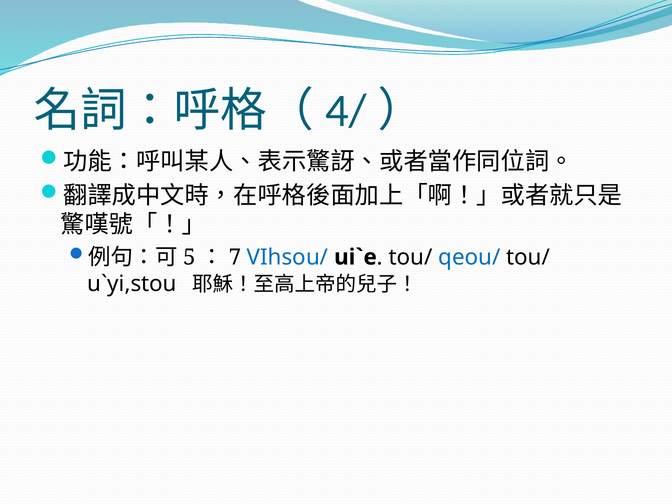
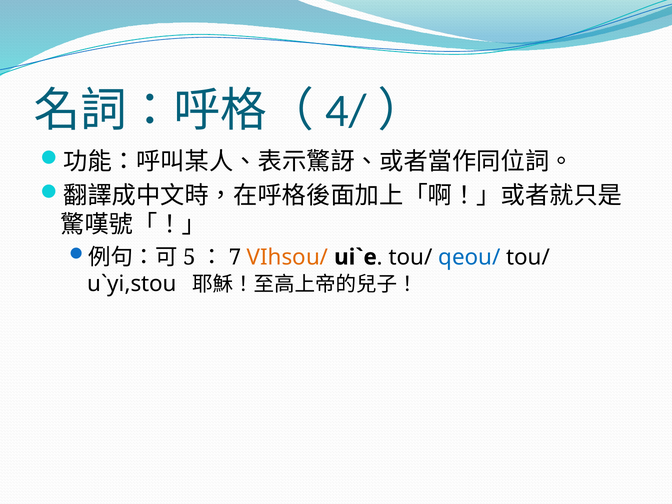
VIhsou/ colour: blue -> orange
